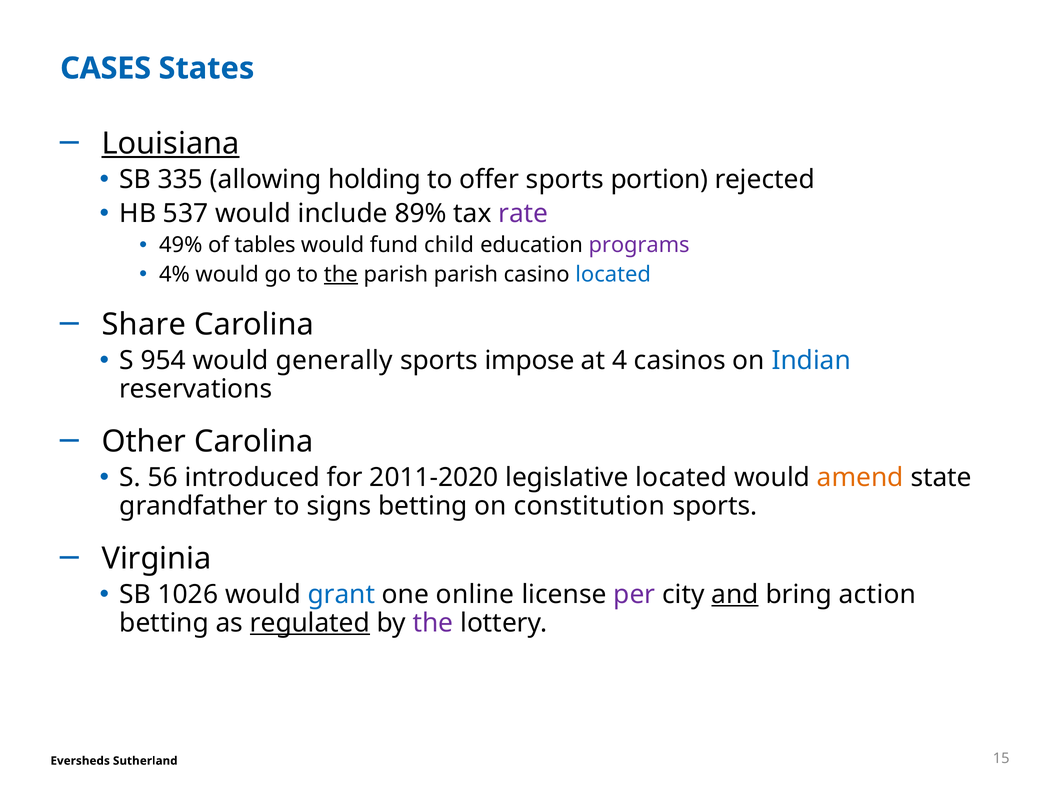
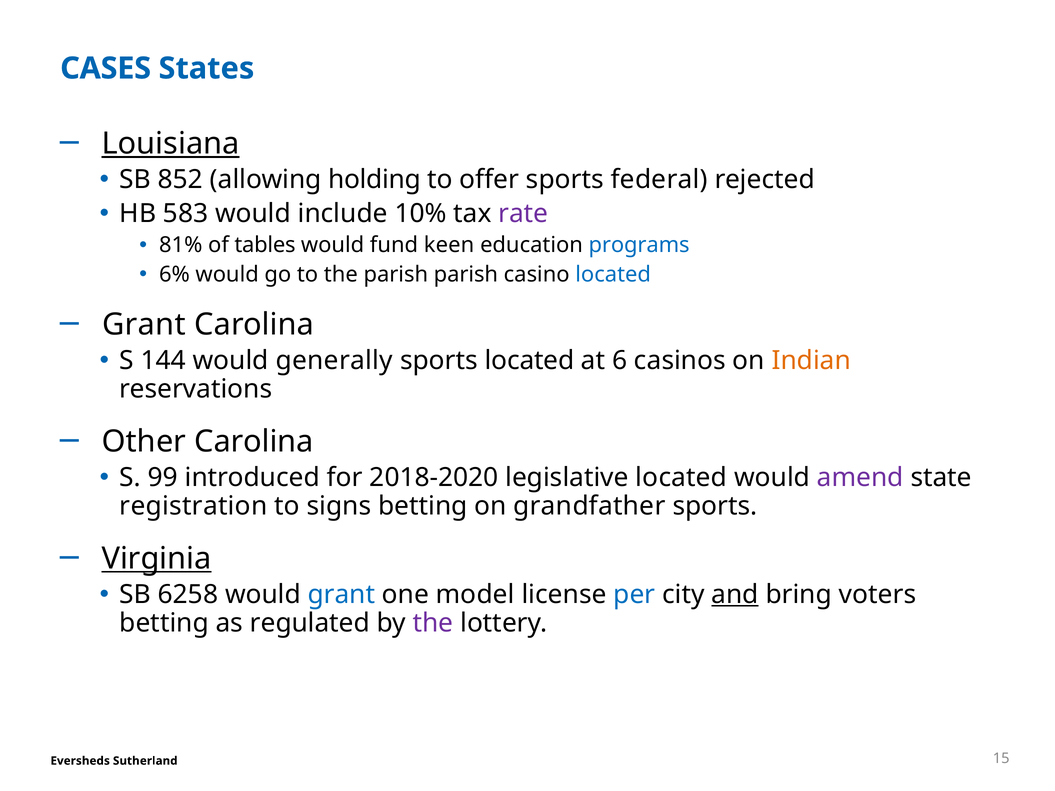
335: 335 -> 852
portion: portion -> federal
537: 537 -> 583
89%: 89% -> 10%
49%: 49% -> 81%
child: child -> keen
programs colour: purple -> blue
4%: 4% -> 6%
the at (341, 275) underline: present -> none
Share at (144, 325): Share -> Grant
954: 954 -> 144
sports impose: impose -> located
4: 4 -> 6
Indian colour: blue -> orange
56: 56 -> 99
2011-2020: 2011-2020 -> 2018-2020
amend colour: orange -> purple
grandfather: grandfather -> registration
constitution: constitution -> grandfather
Virginia underline: none -> present
1026: 1026 -> 6258
online: online -> model
per colour: purple -> blue
action: action -> voters
regulated underline: present -> none
